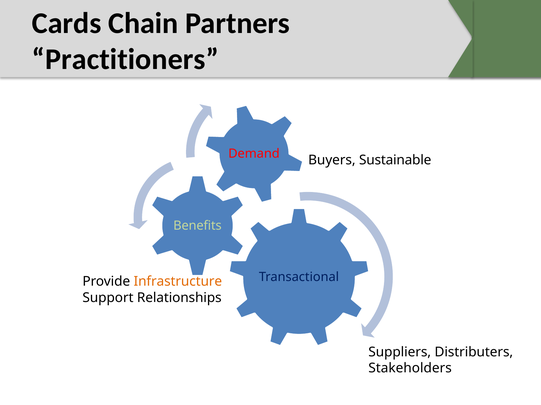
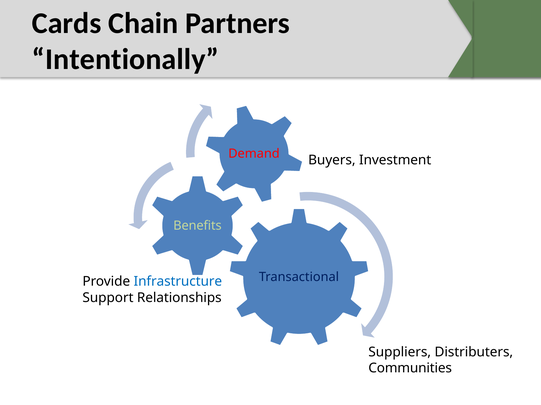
Practitioners: Practitioners -> Intentionally
Sustainable: Sustainable -> Investment
Infrastructure colour: orange -> blue
Stakeholders: Stakeholders -> Communities
